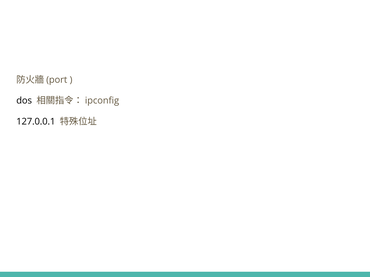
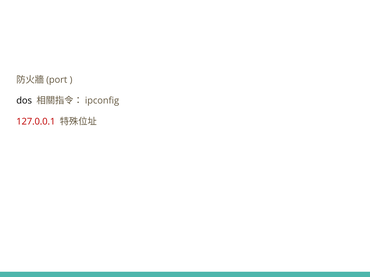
127.0.0.1 colour: black -> red
